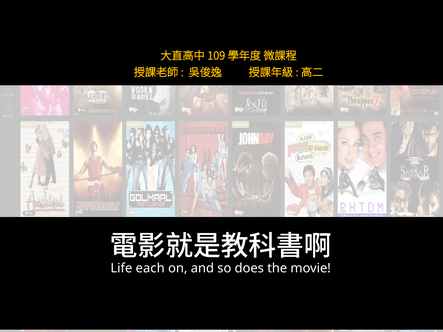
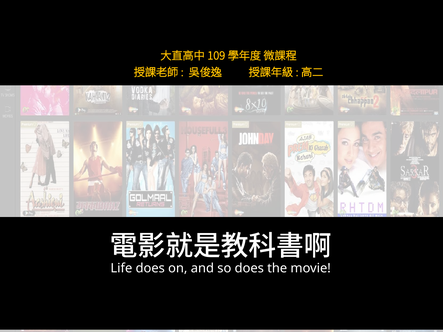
Life each: each -> does
